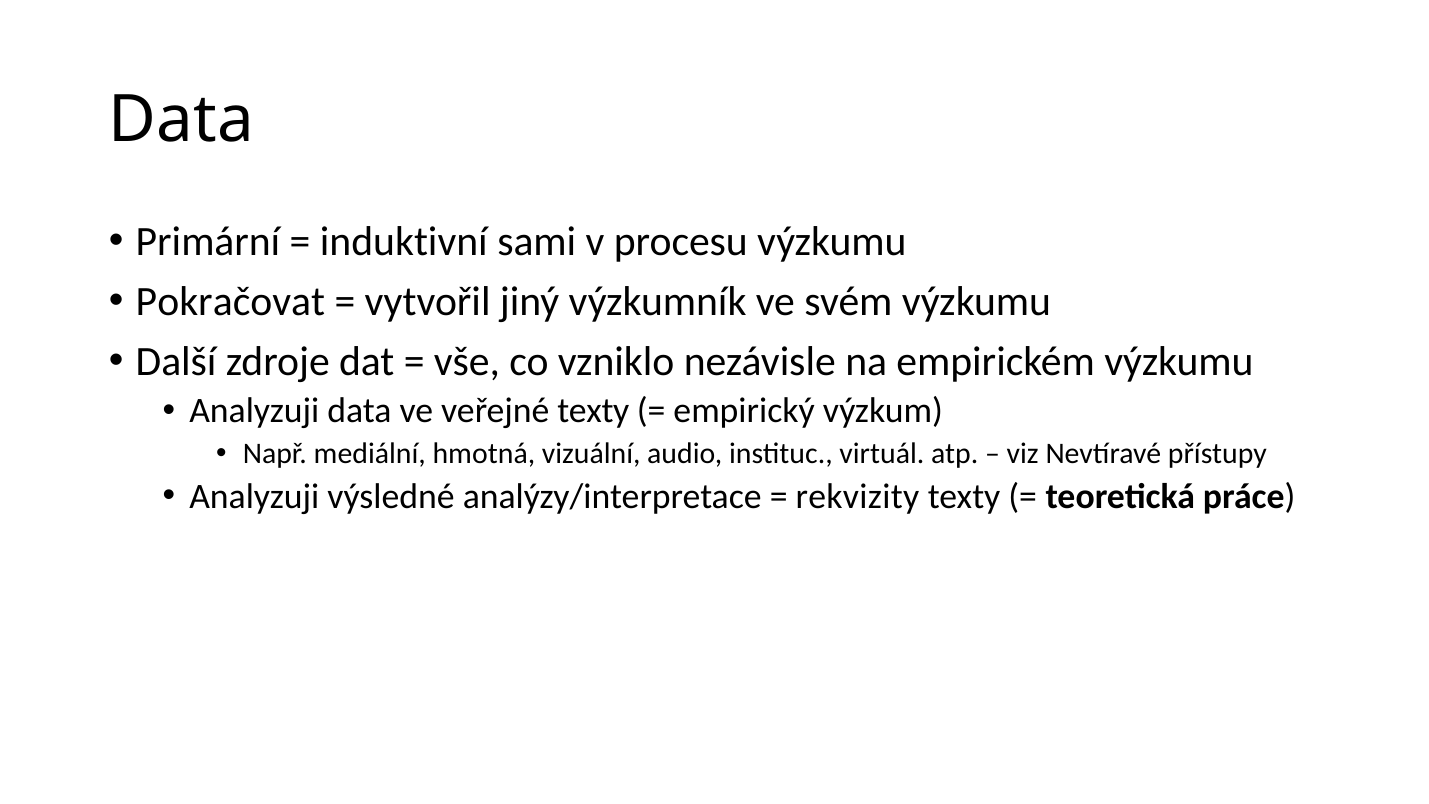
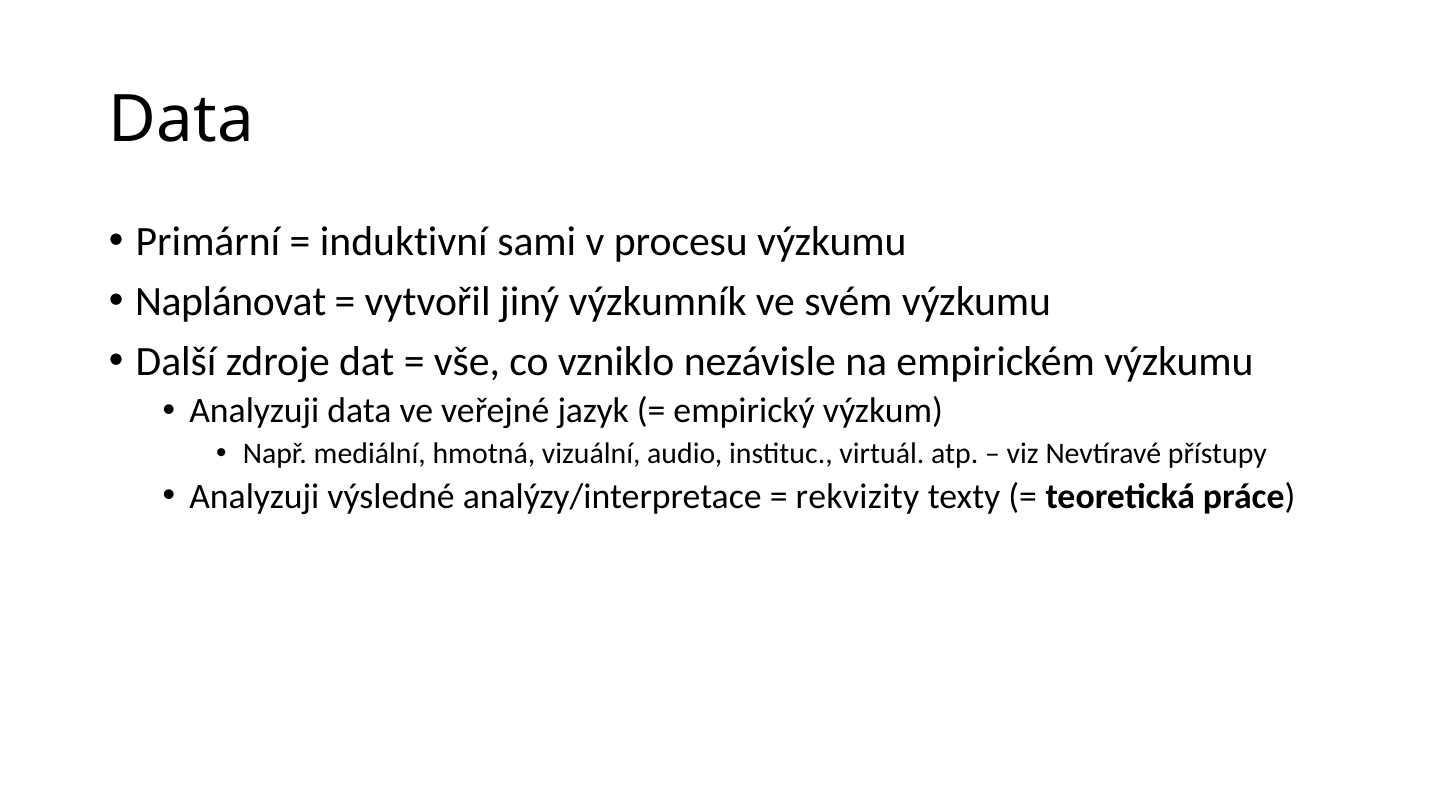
Pokračovat: Pokračovat -> Naplánovat
veřejné texty: texty -> jazyk
